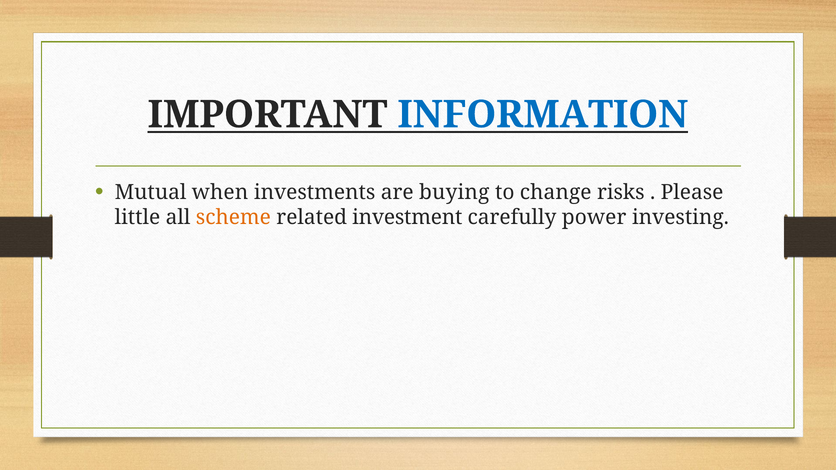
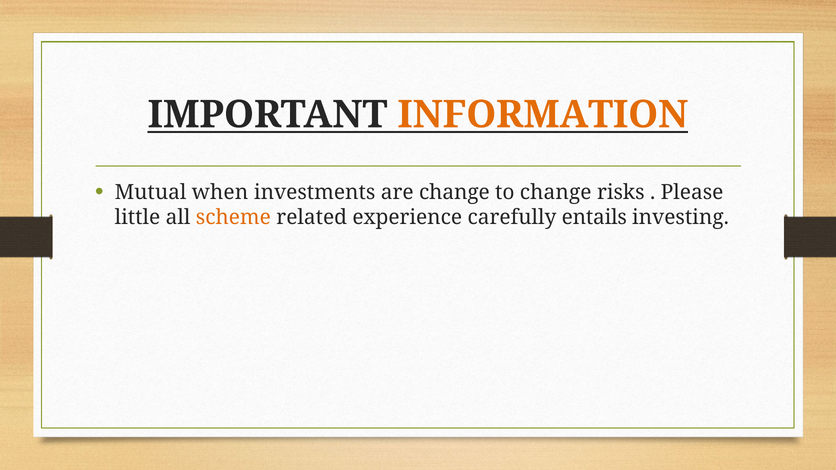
INFORMATION colour: blue -> orange
are buying: buying -> change
investment: investment -> experience
power: power -> entails
